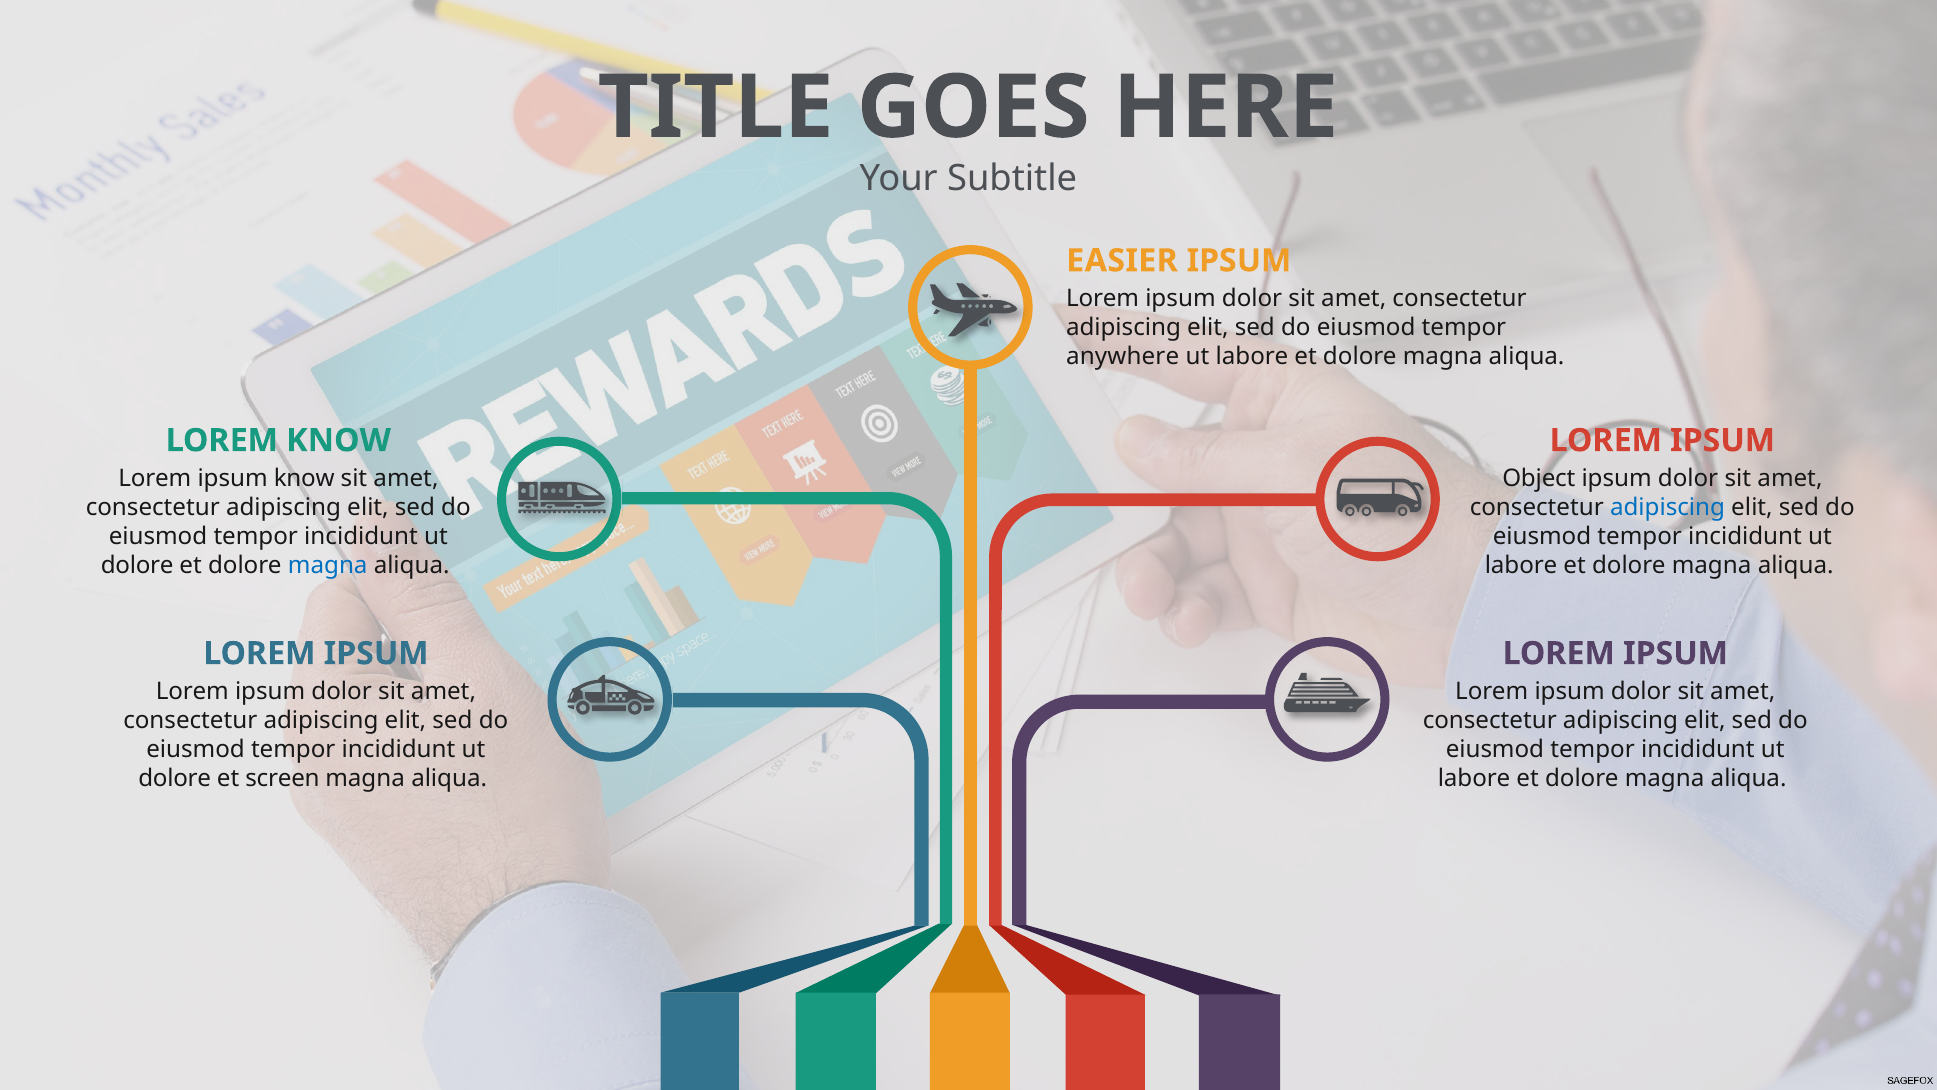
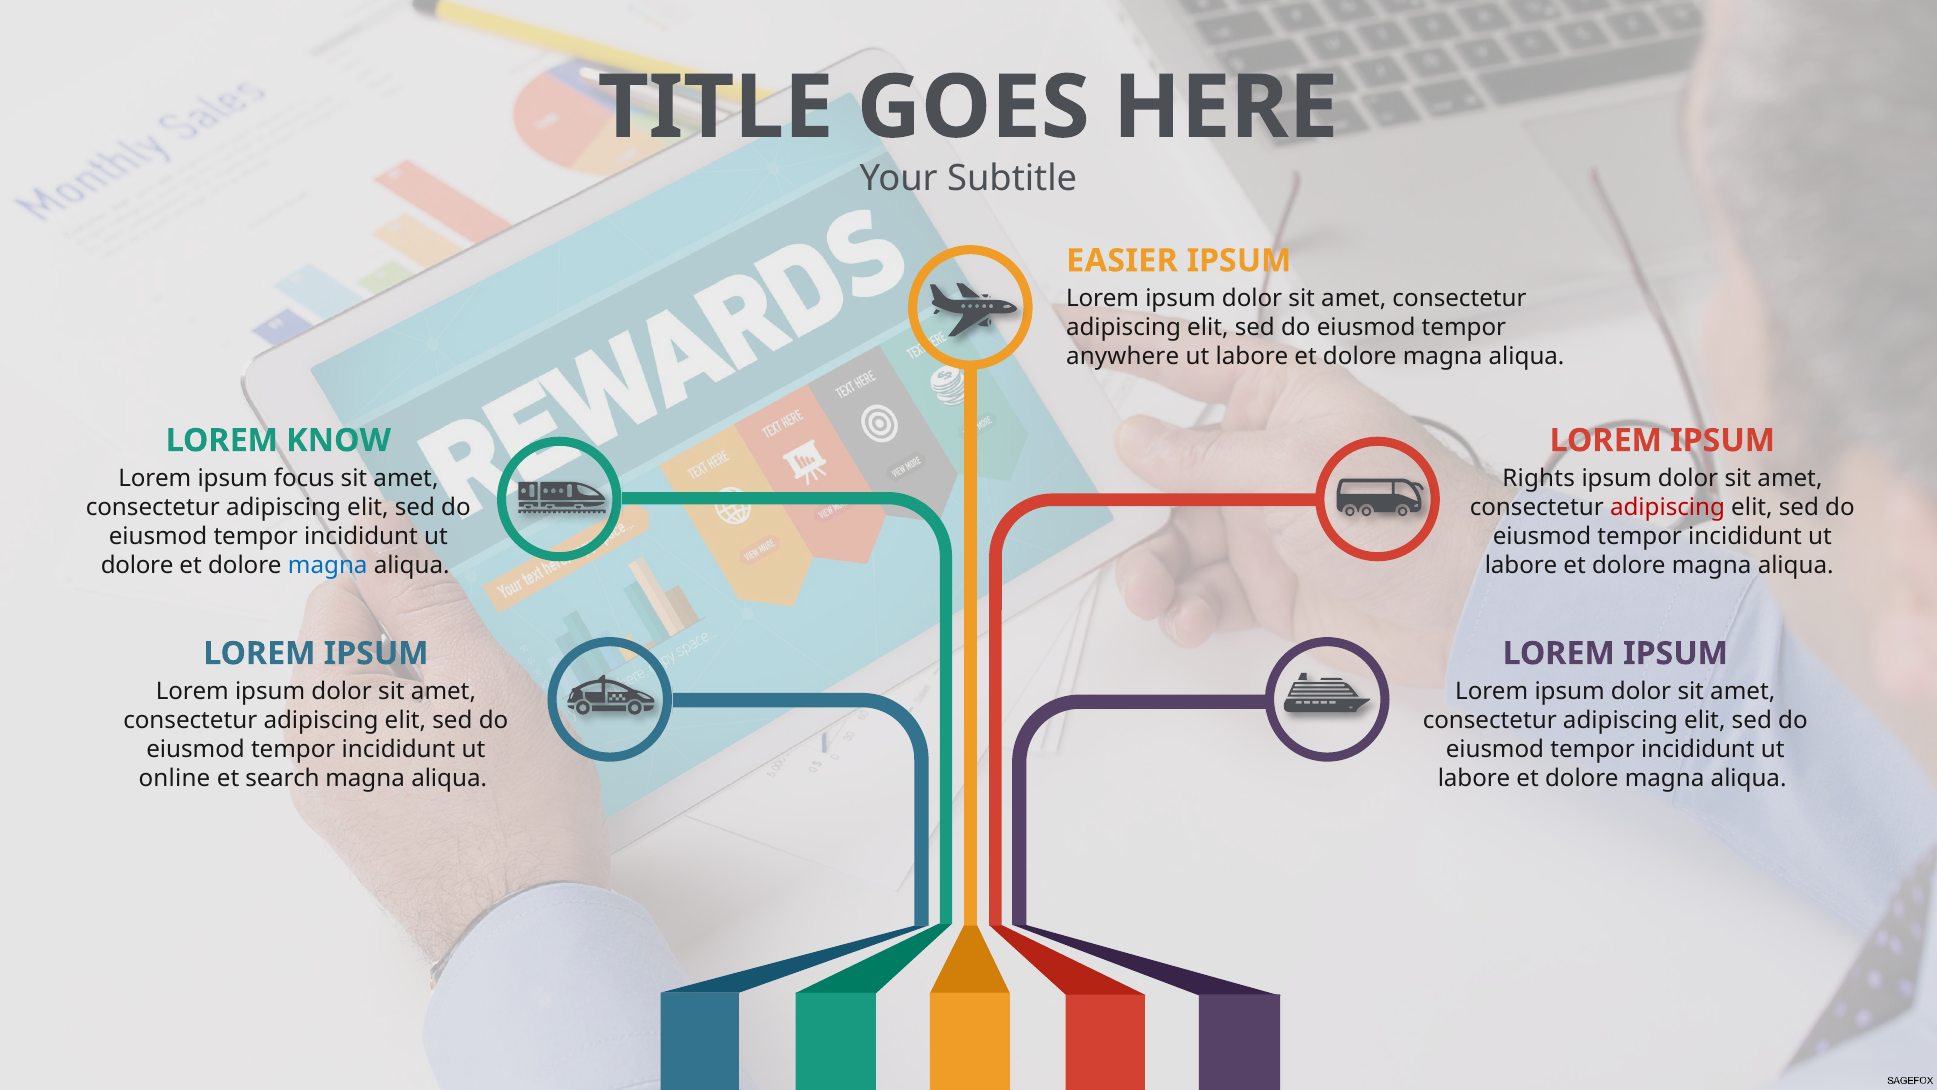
ipsum know: know -> focus
Object: Object -> Rights
adipiscing at (1668, 508) colour: blue -> red
dolore at (175, 779): dolore -> online
screen: screen -> search
